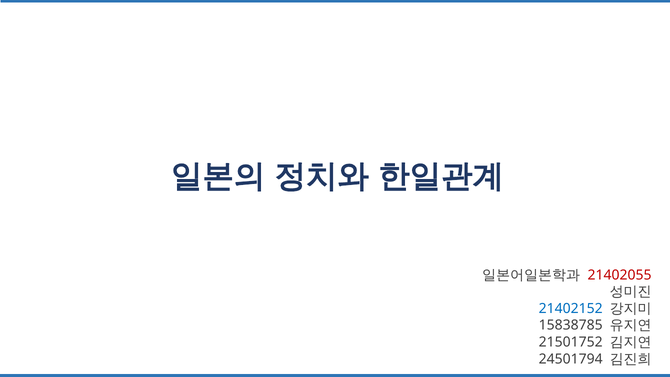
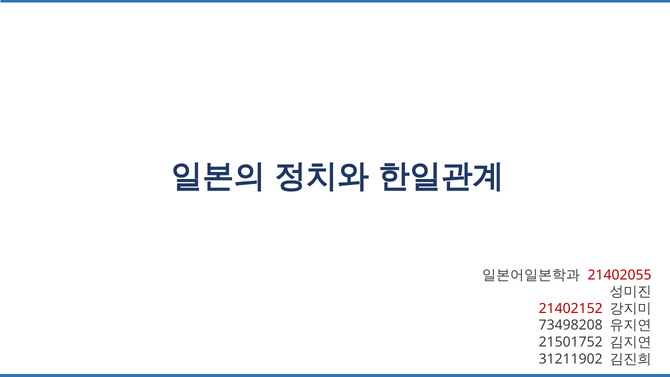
21402152 colour: blue -> red
15838785: 15838785 -> 73498208
24501794: 24501794 -> 31211902
